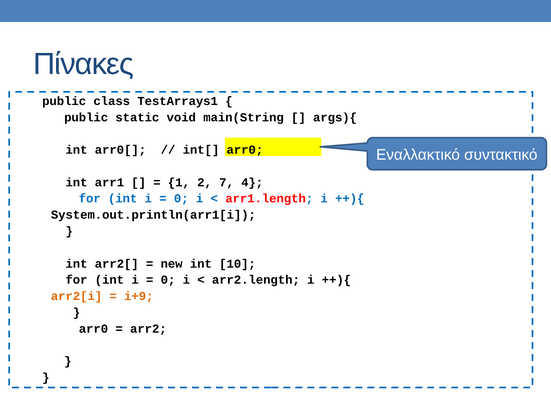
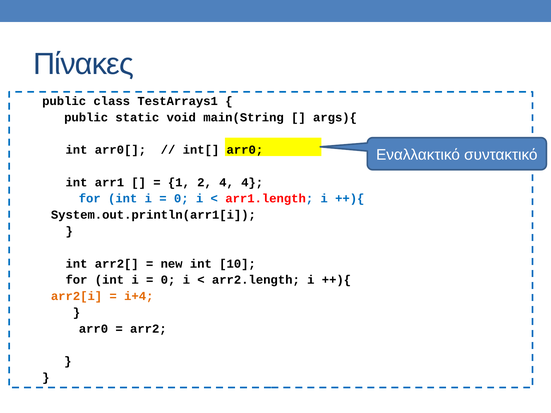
2 7: 7 -> 4
i+9: i+9 -> i+4
